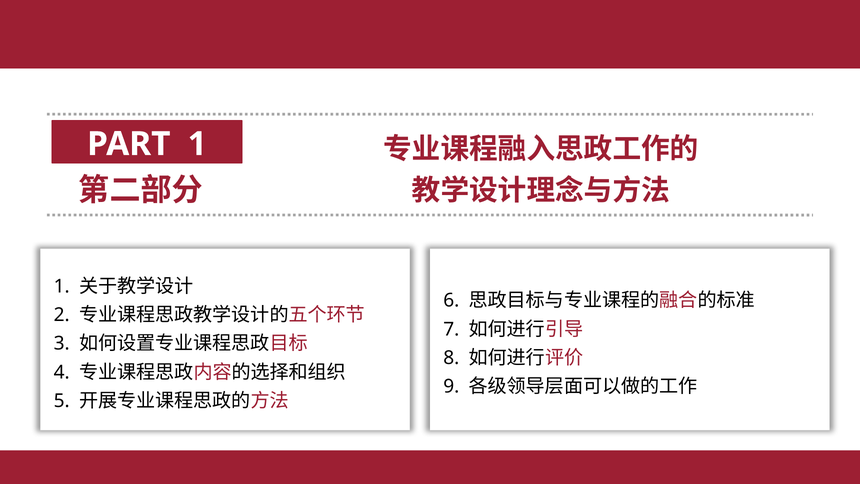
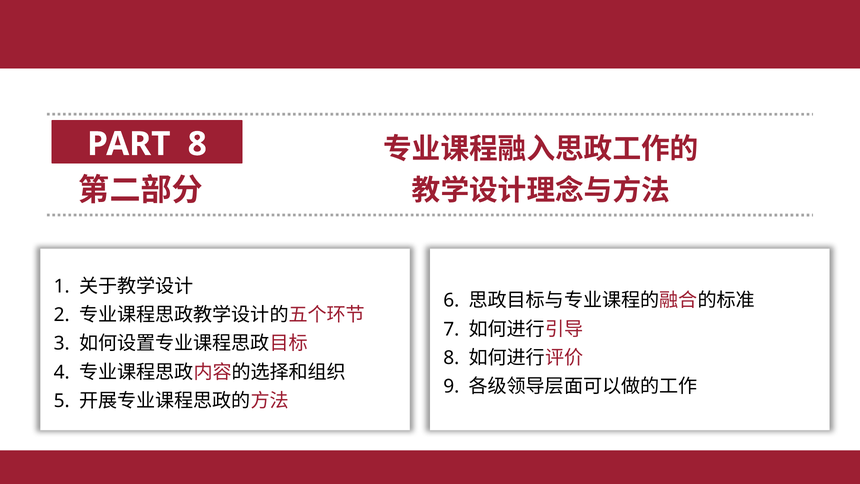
PART 1: 1 -> 8
